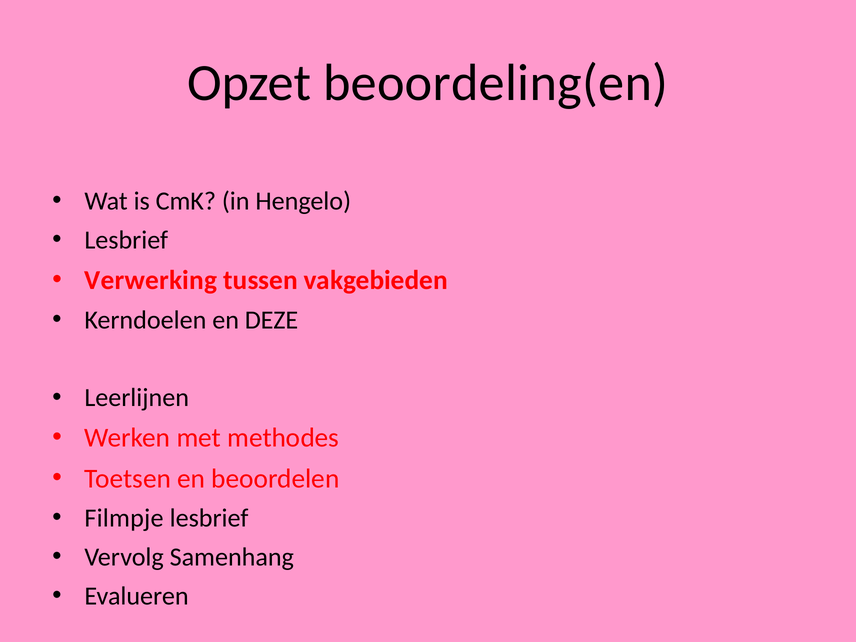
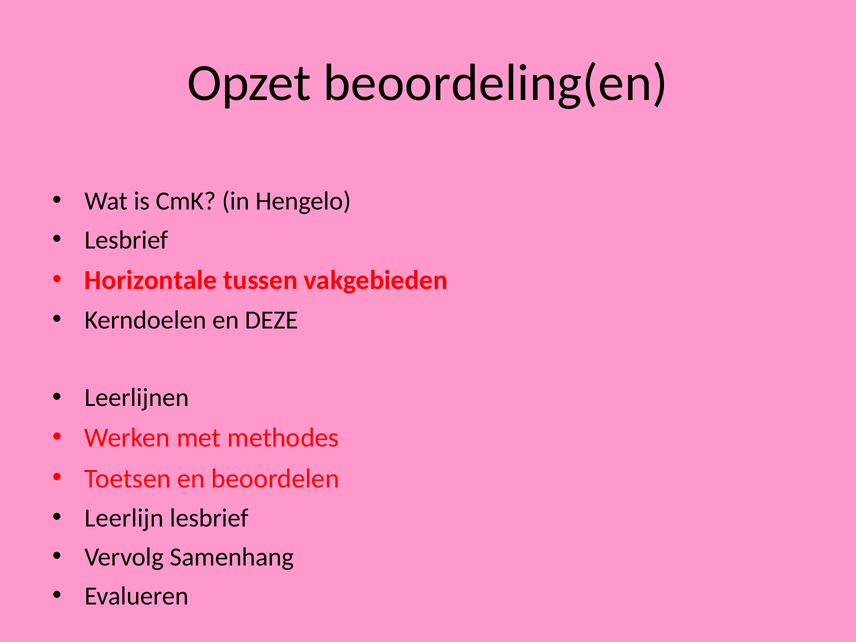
Verwerking: Verwerking -> Horizontale
Filmpje: Filmpje -> Leerlijn
